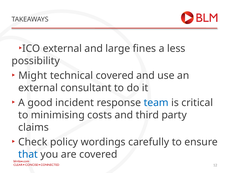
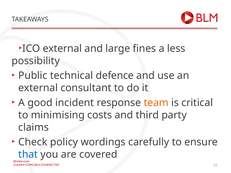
Might: Might -> Public
technical covered: covered -> defence
team colour: blue -> orange
